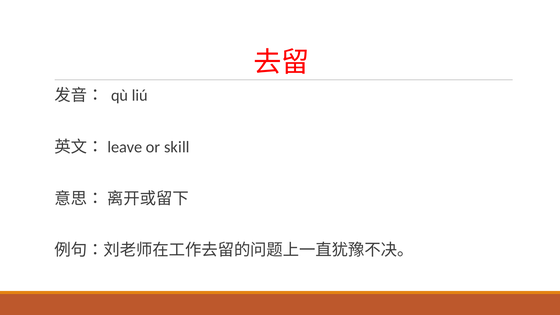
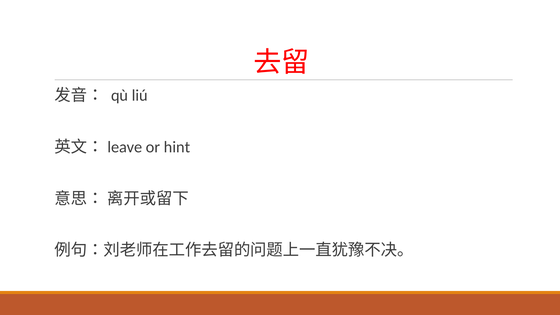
skill: skill -> hint
